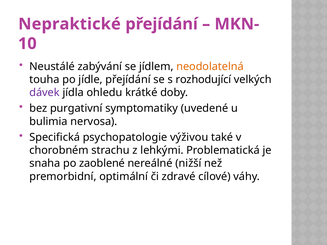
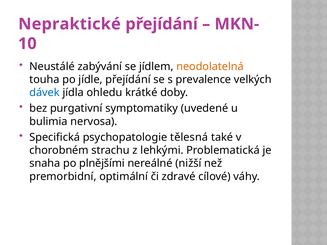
rozhodující: rozhodující -> prevalence
dávek colour: purple -> blue
výživou: výživou -> tělesná
zaoblené: zaoblené -> plnějšími
